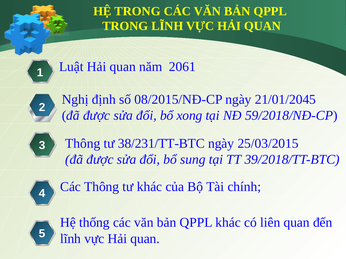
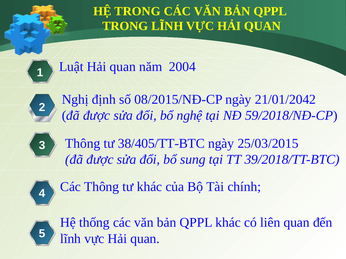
2061: 2061 -> 2004
21/01/2045: 21/01/2045 -> 21/01/2042
xong: xong -> nghệ
38/231/TT-BTC: 38/231/TT-BTC -> 38/405/TT-BTC
